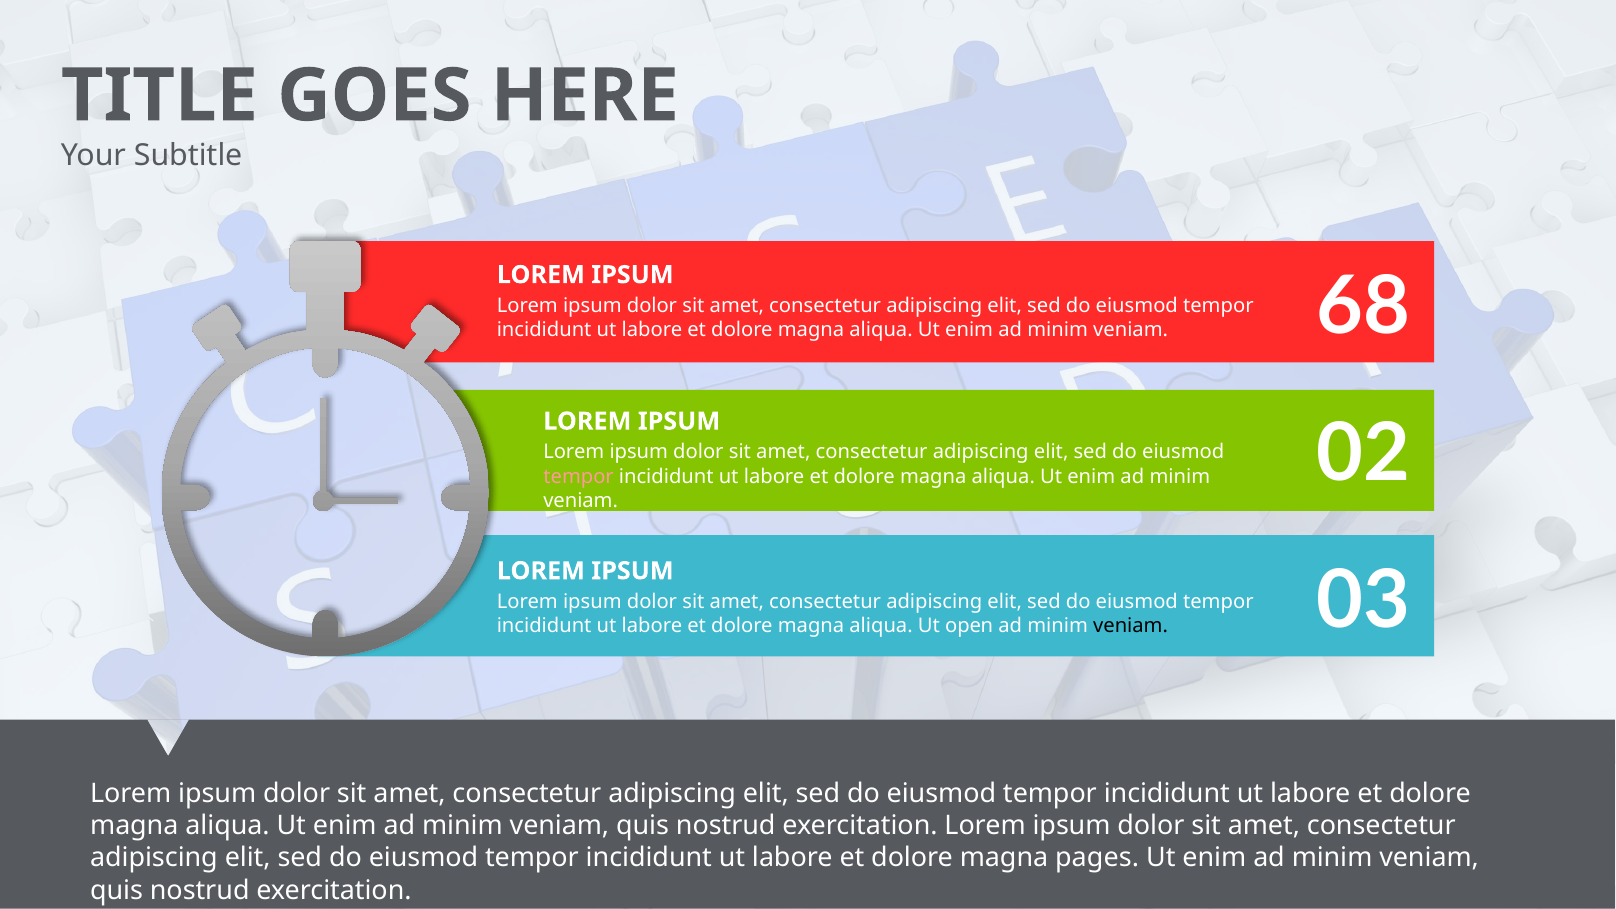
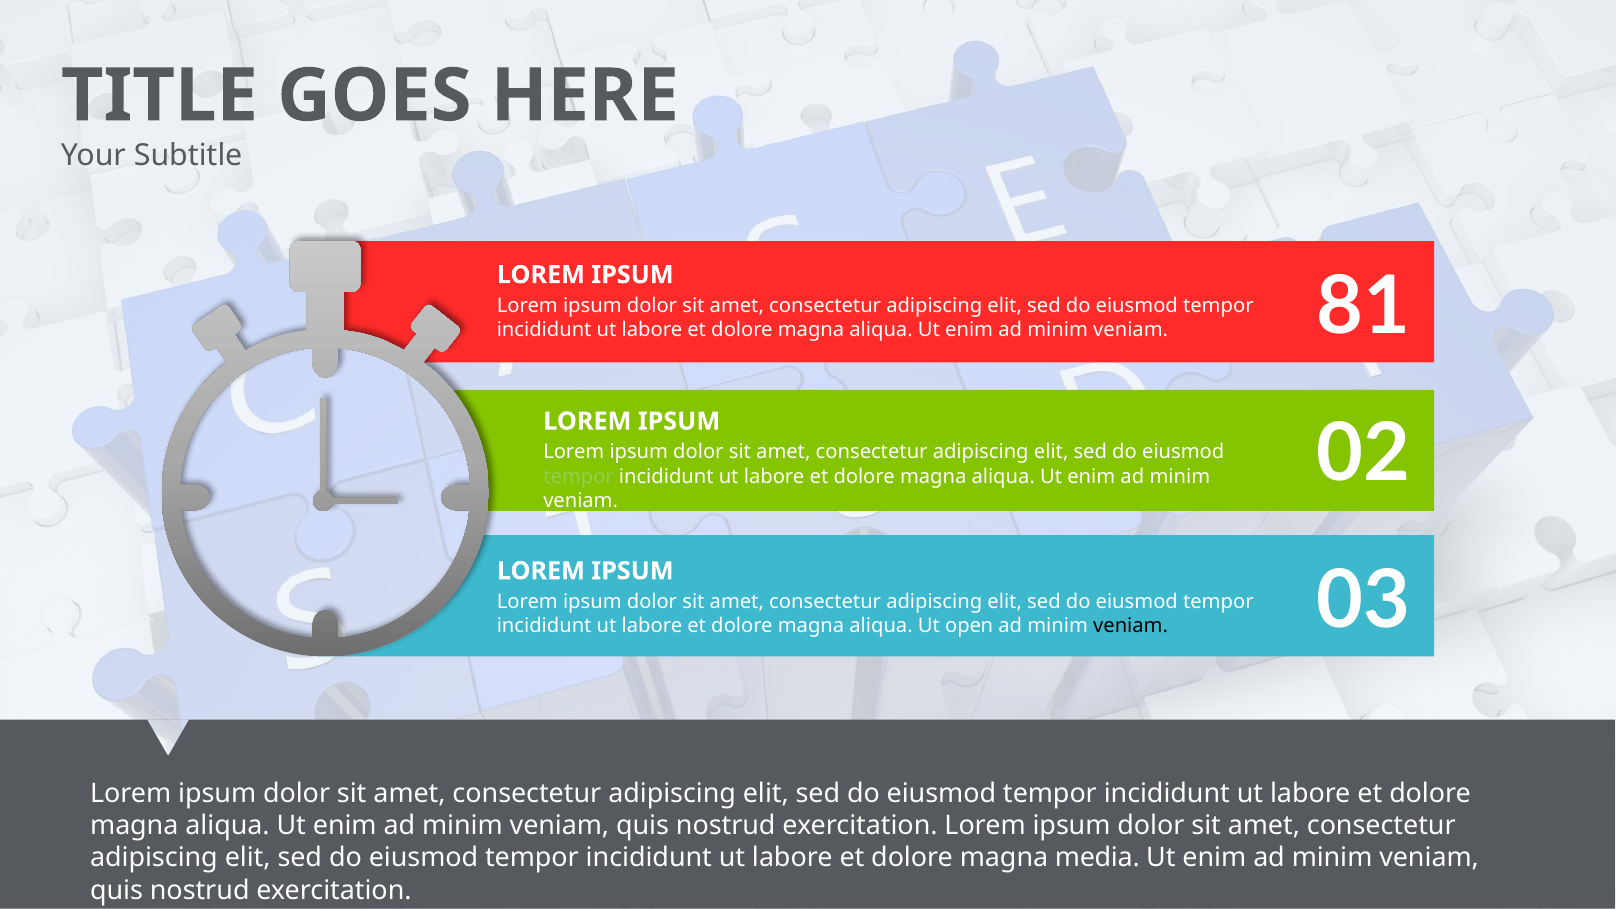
68: 68 -> 81
tempor at (579, 477) colour: pink -> light green
pages: pages -> media
